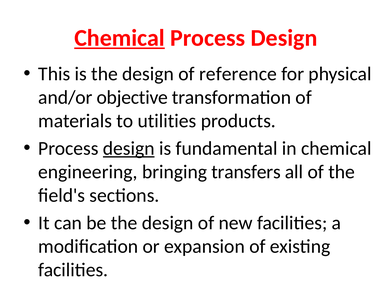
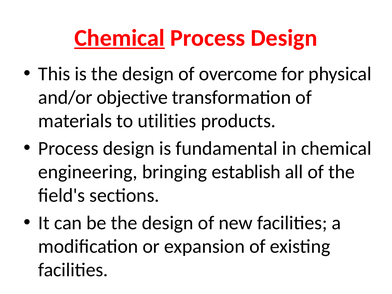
reference: reference -> overcome
design at (129, 148) underline: present -> none
transfers: transfers -> establish
